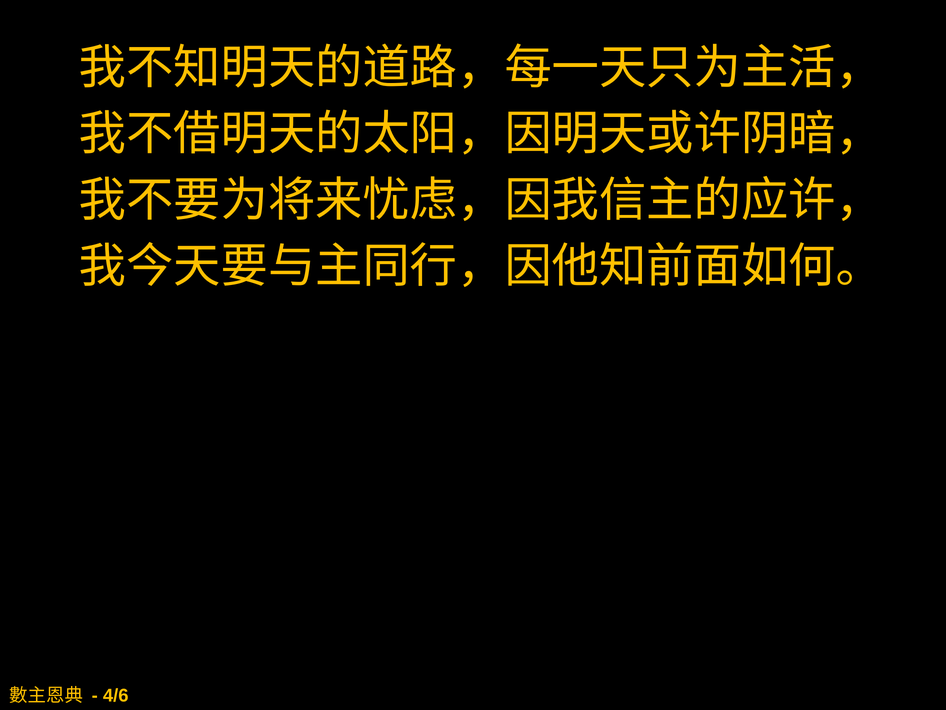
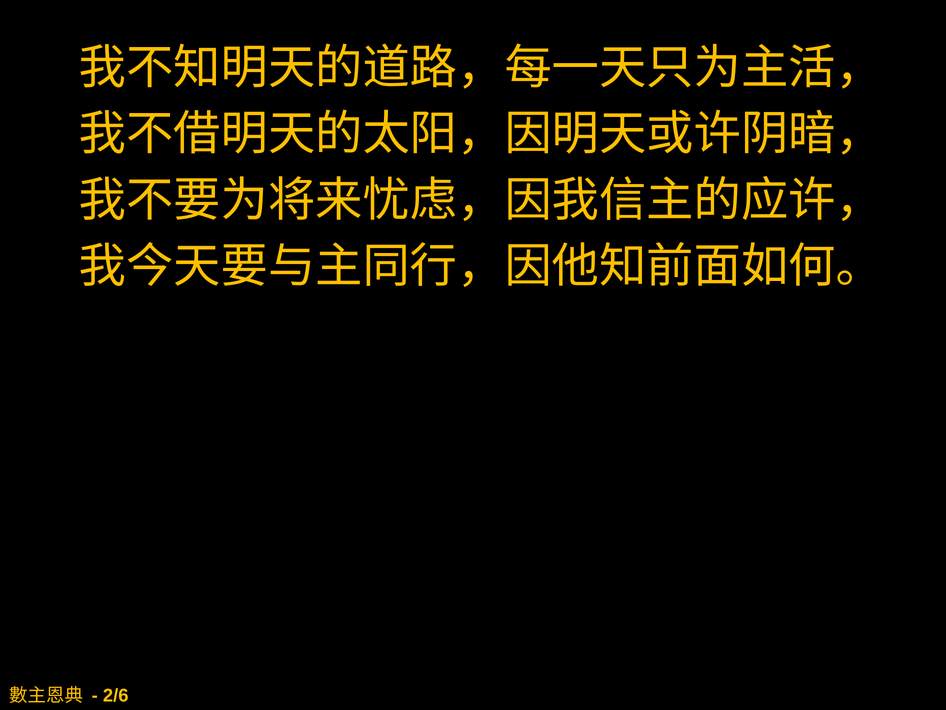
4/6: 4/6 -> 2/6
